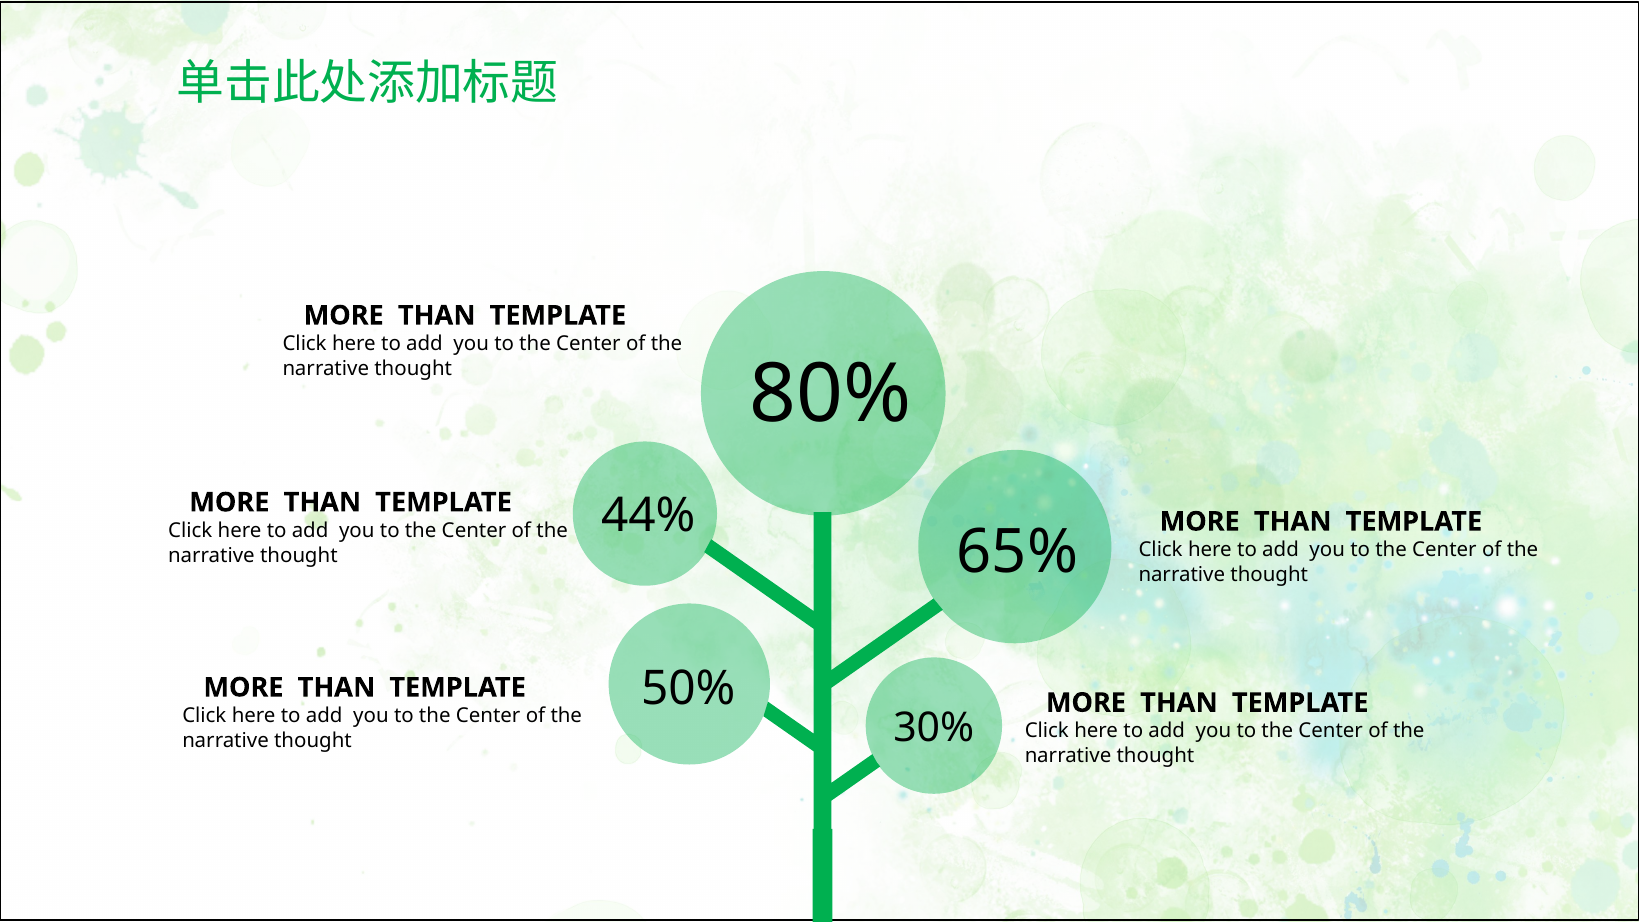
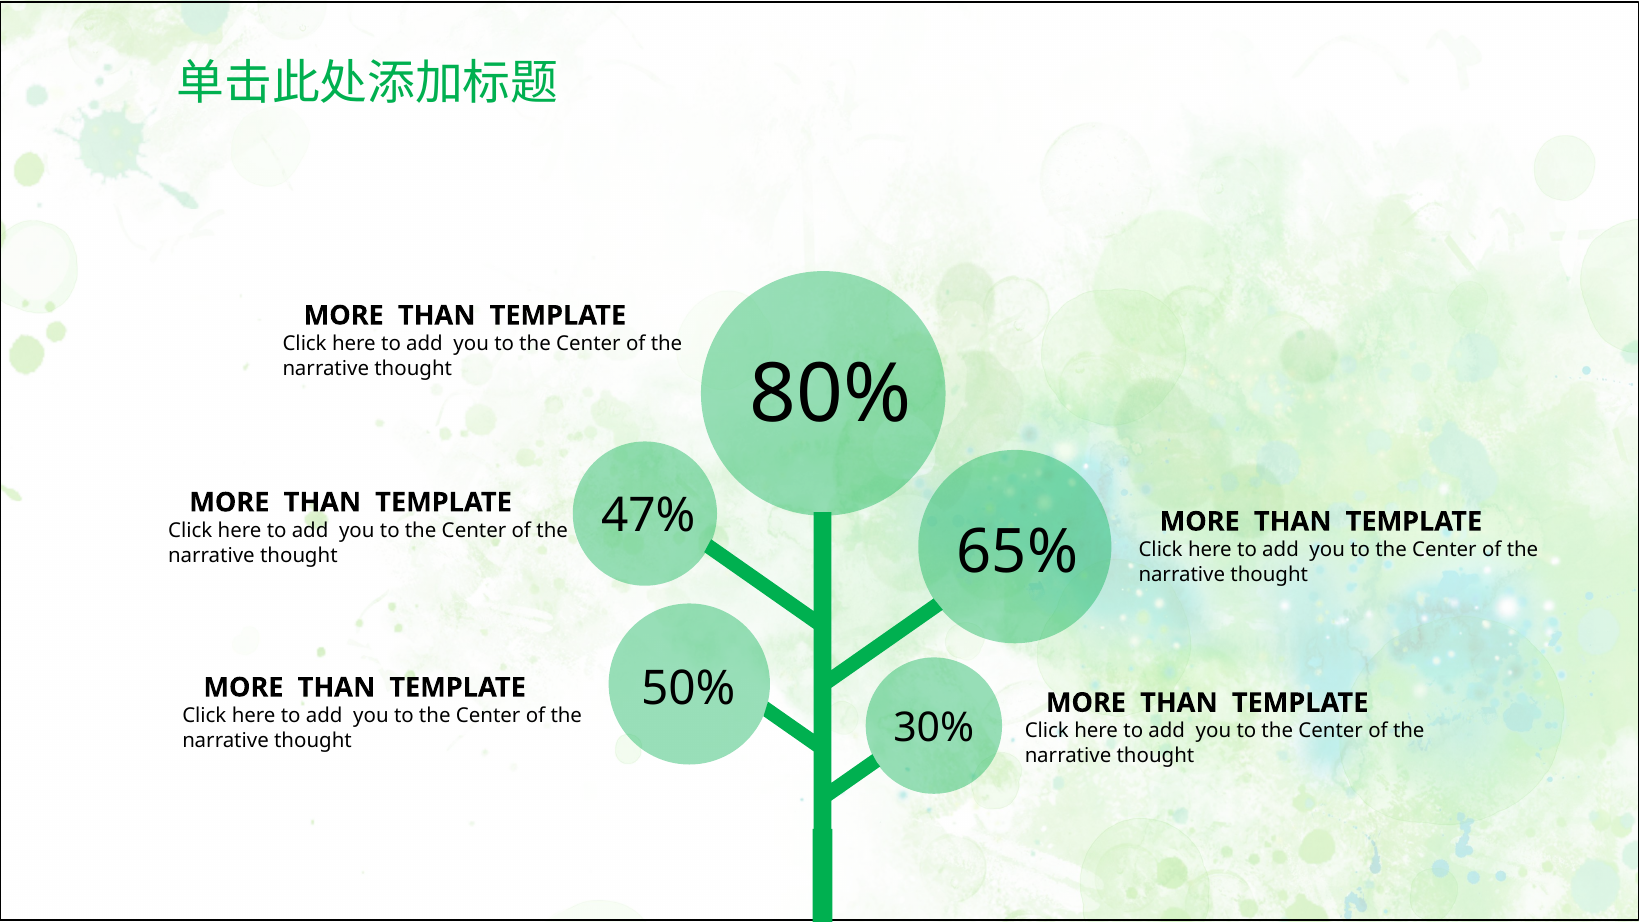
44%: 44% -> 47%
